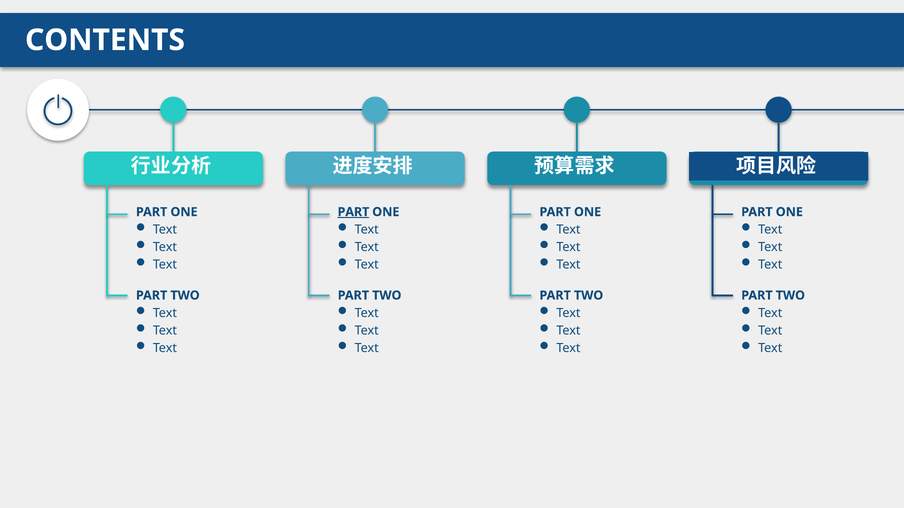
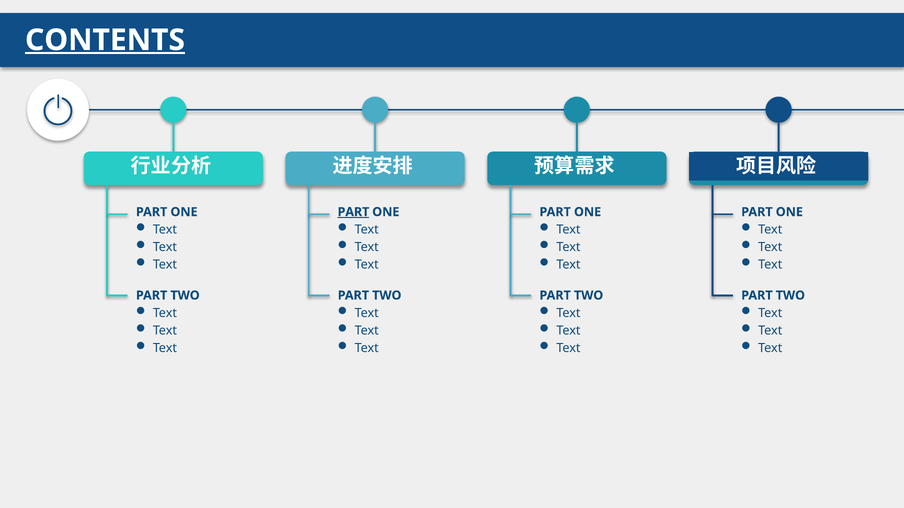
CONTENTS underline: none -> present
